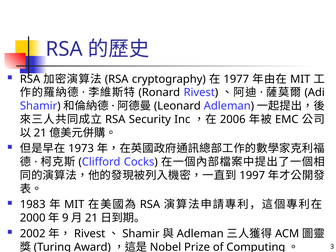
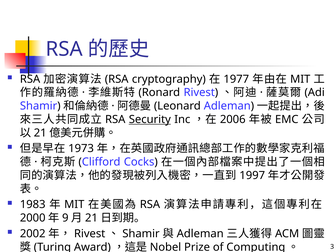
Security underline: none -> present
